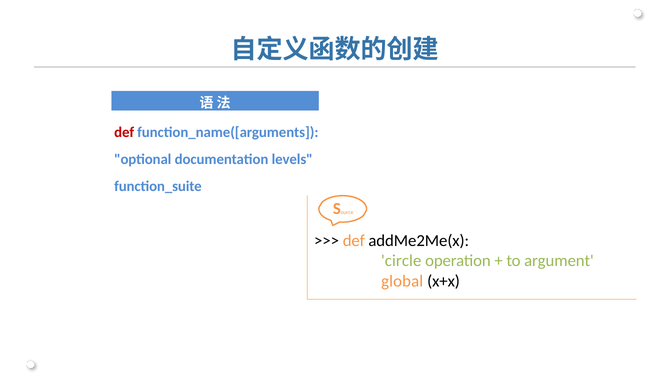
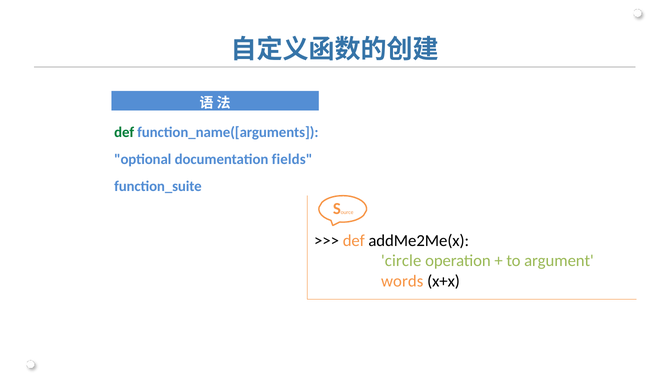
def at (124, 132) colour: red -> green
levels: levels -> fields
global: global -> words
